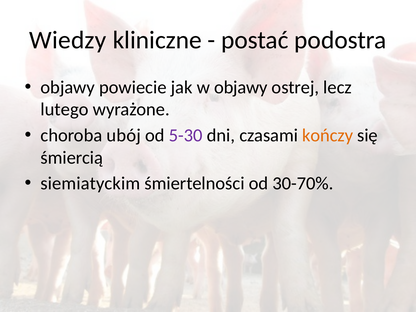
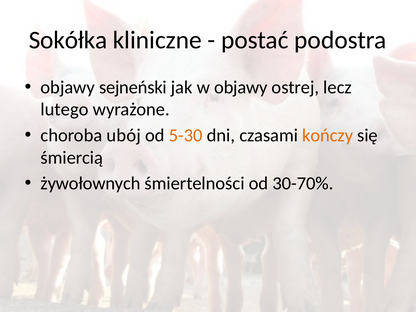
Wiedzy: Wiedzy -> Sokółka
powiecie: powiecie -> sejneński
5-30 colour: purple -> orange
siemiatyckim: siemiatyckim -> żywołownych
